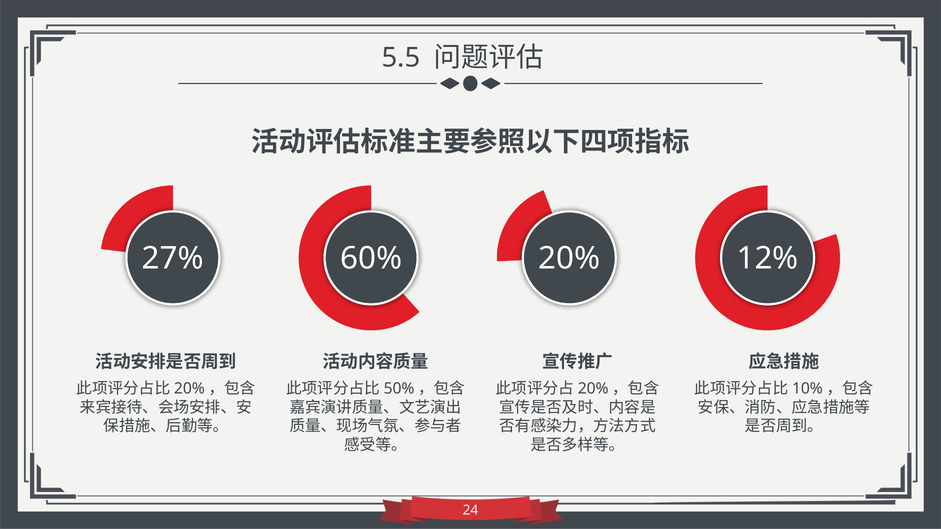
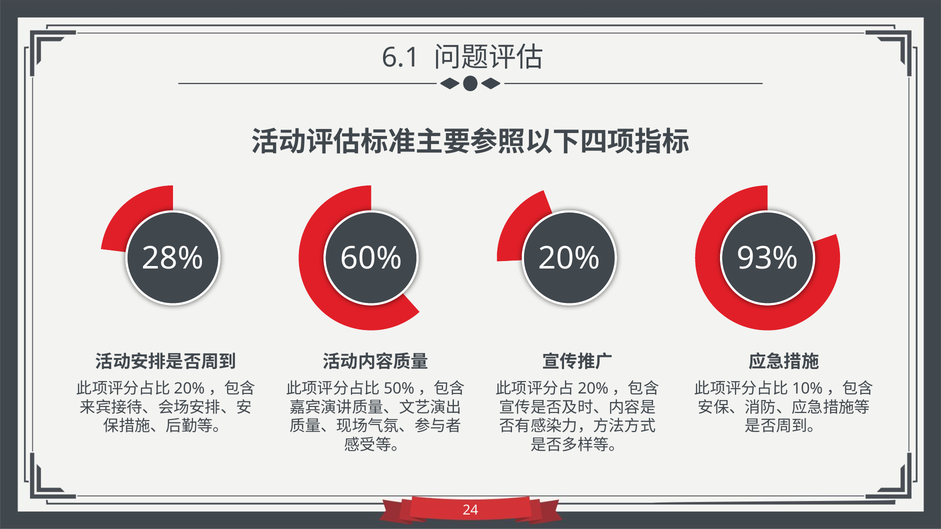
5.5: 5.5 -> 6.1
27%: 27% -> 28%
12%: 12% -> 93%
